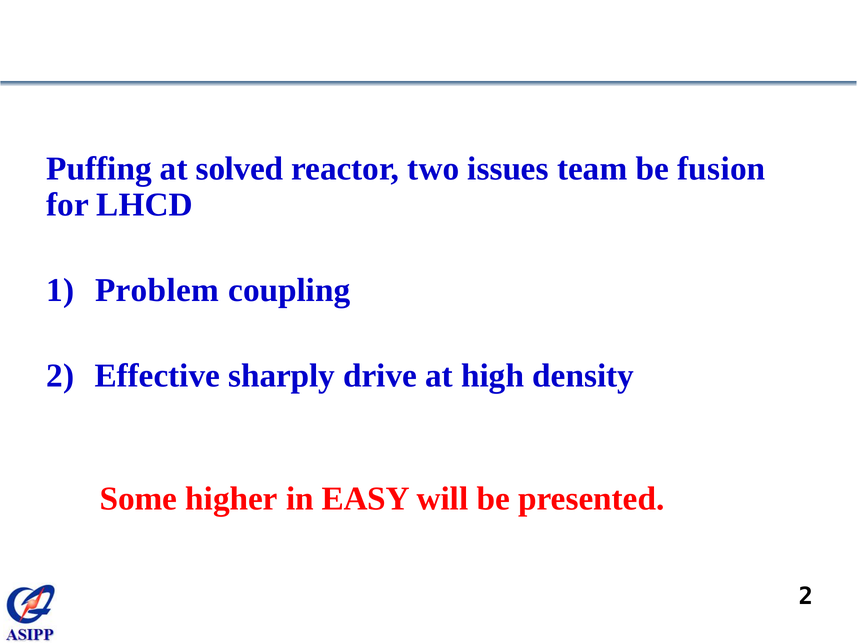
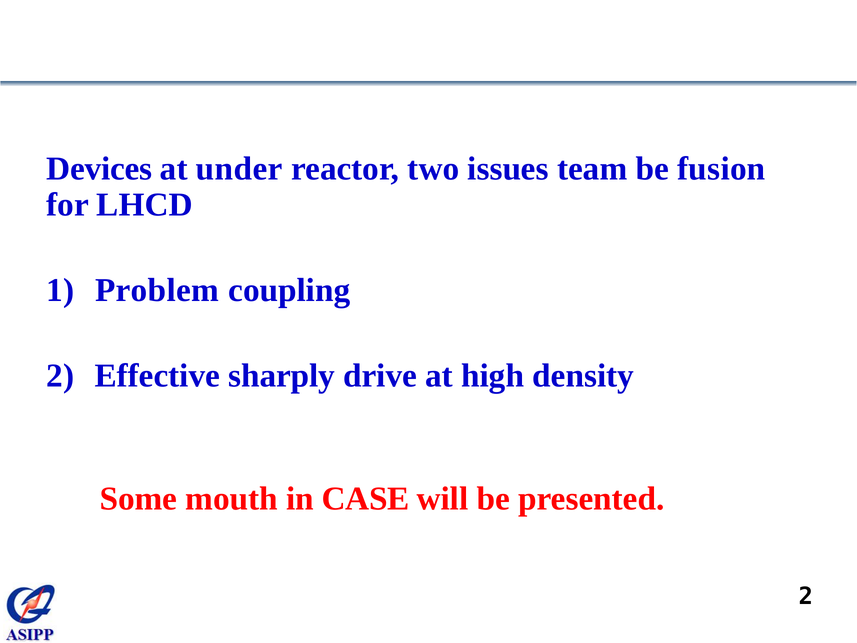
Puffing: Puffing -> Devices
solved: solved -> under
higher: higher -> mouth
EASY: EASY -> CASE
